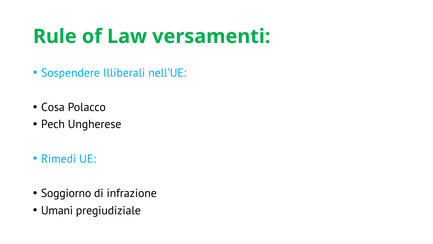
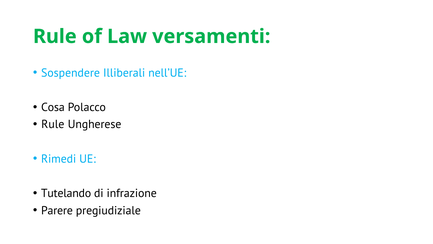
Pech at (53, 124): Pech -> Rule
Soggiorno: Soggiorno -> Tutelando
Umani: Umani -> Parere
